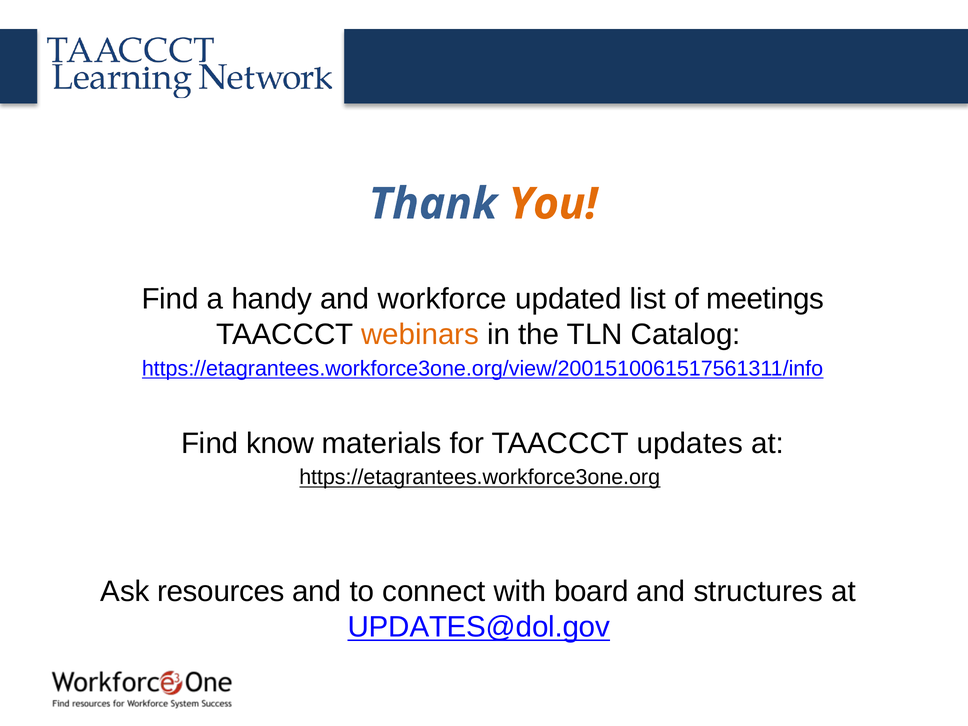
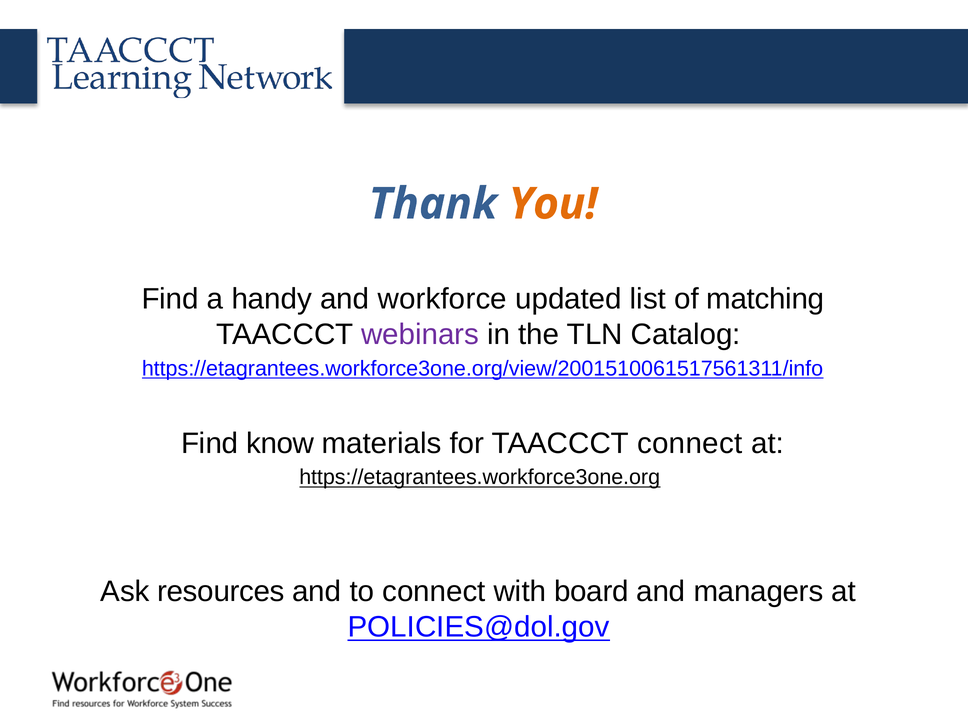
meetings: meetings -> matching
webinars colour: orange -> purple
TAACCCT updates: updates -> connect
structures: structures -> managers
UPDATES@dol.gov: UPDATES@dol.gov -> POLICIES@dol.gov
